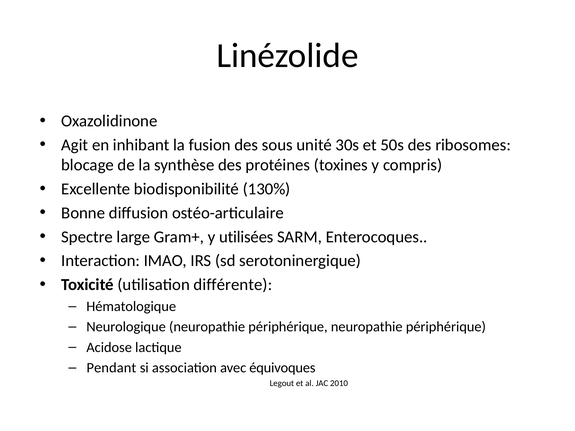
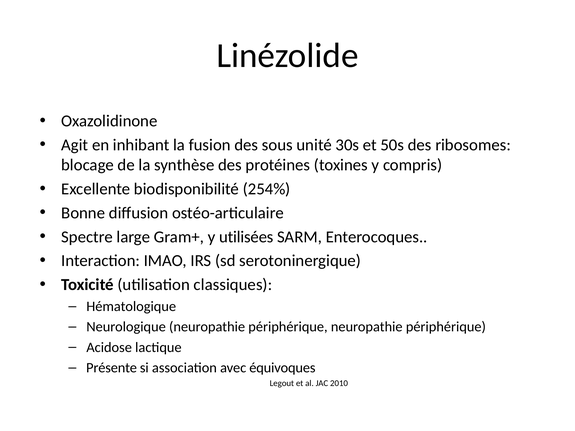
130%: 130% -> 254%
différente: différente -> classiques
Pendant: Pendant -> Présente
